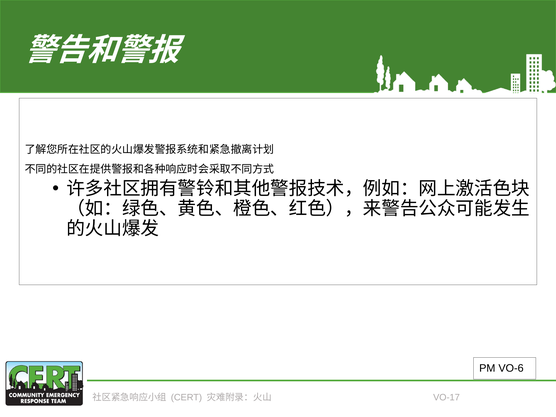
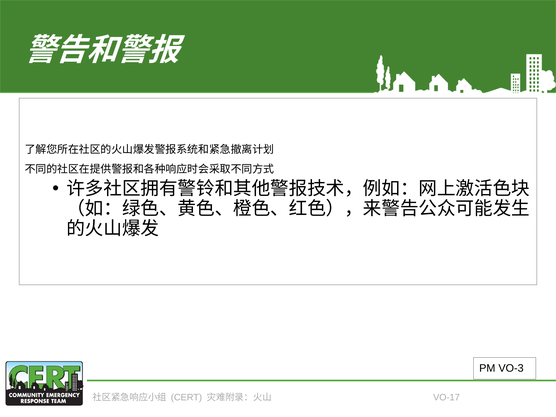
VO-6: VO-6 -> VO-3
